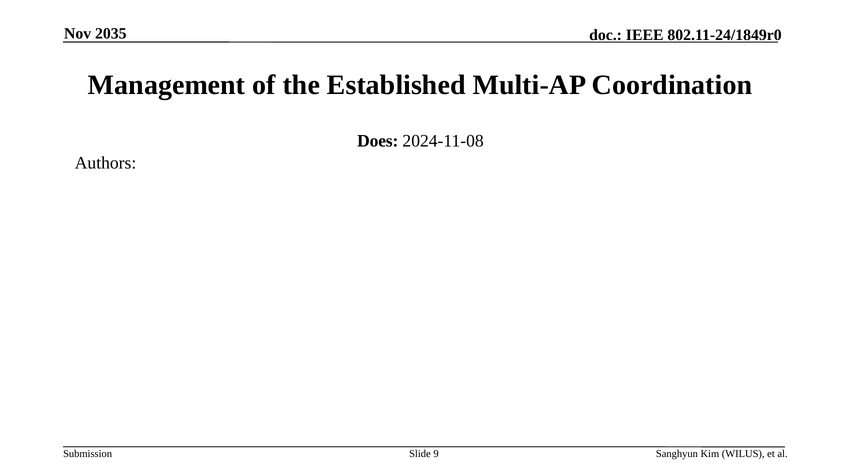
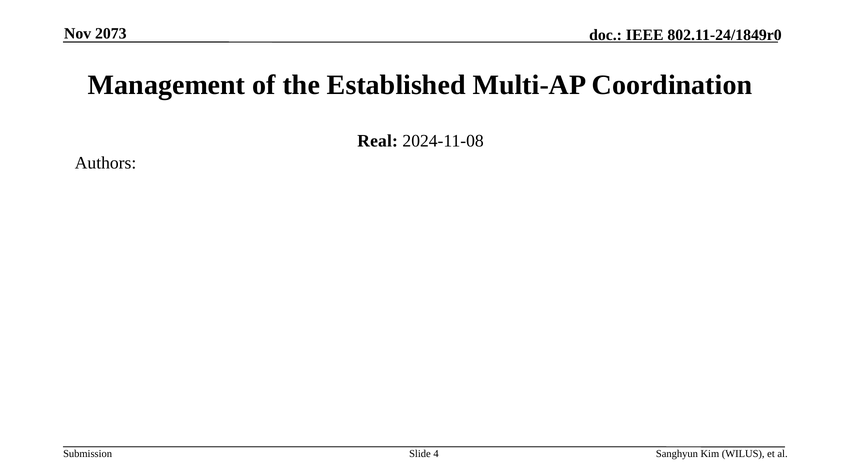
2035: 2035 -> 2073
Does: Does -> Real
9: 9 -> 4
